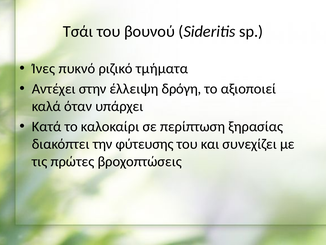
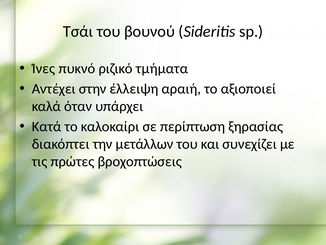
δρόγη: δρόγη -> αραιή
φύτευσης: φύτευσης -> μετάλλων
